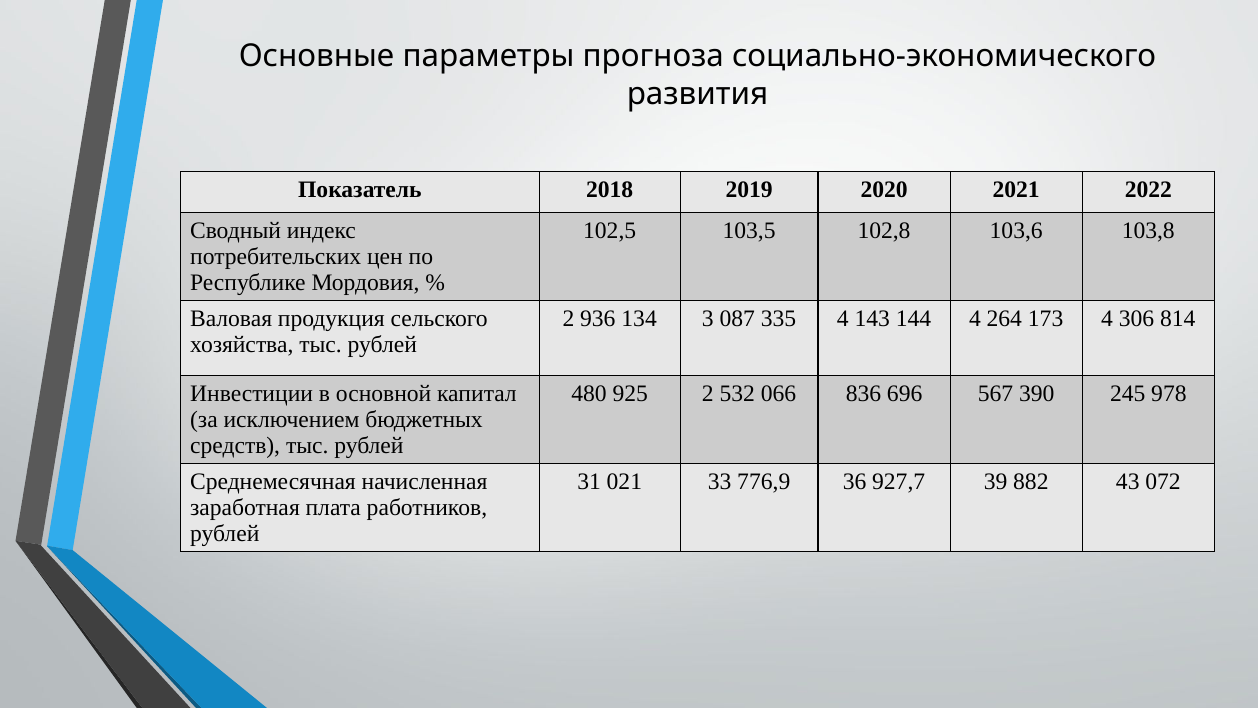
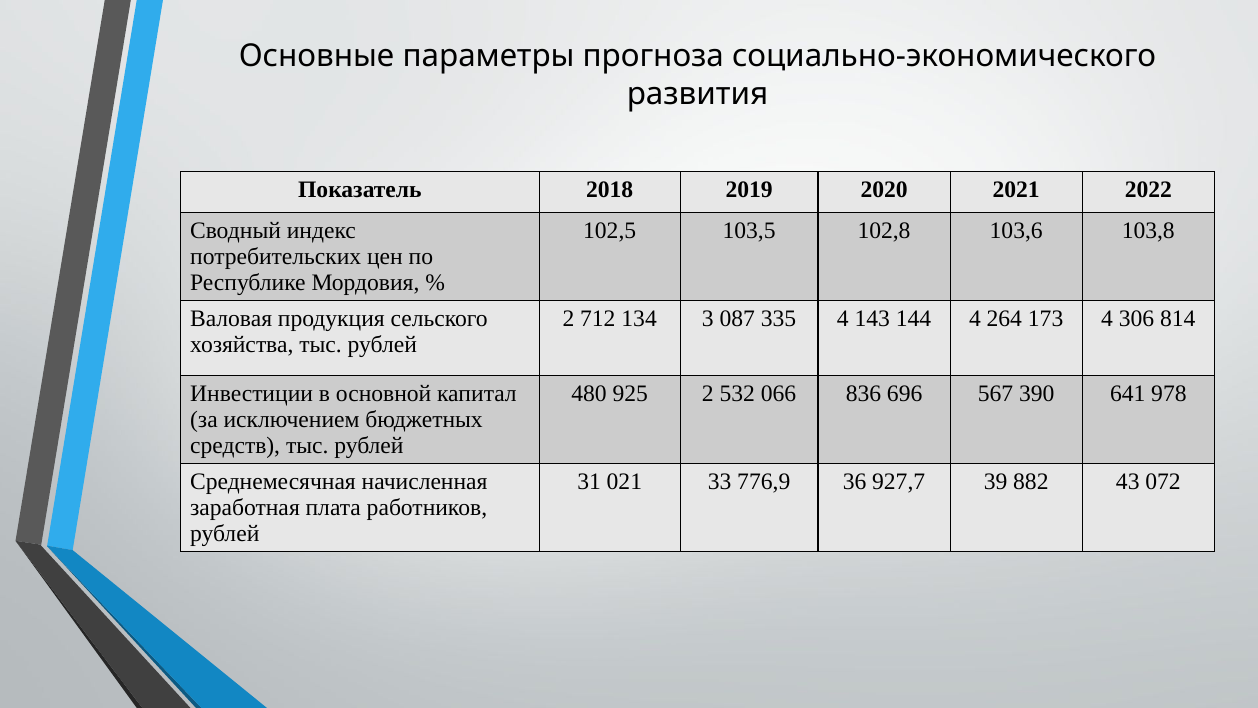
936: 936 -> 712
245: 245 -> 641
